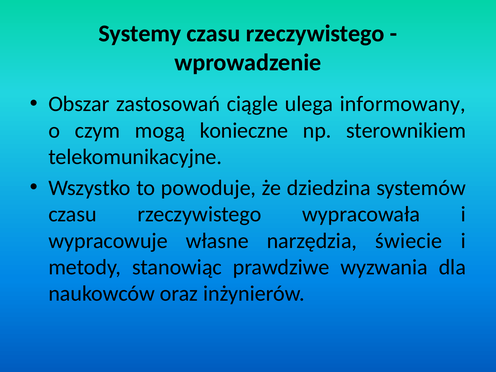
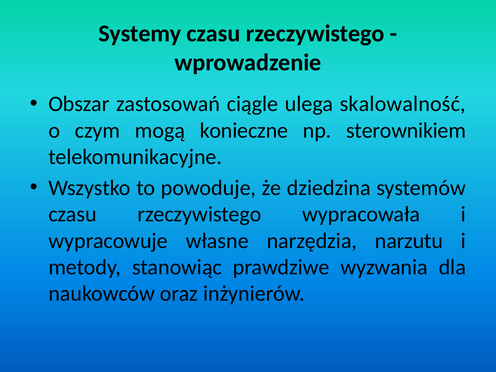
informowany: informowany -> skalowalność
świecie: świecie -> narzutu
